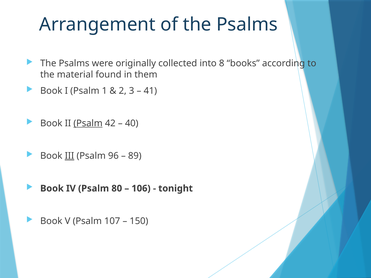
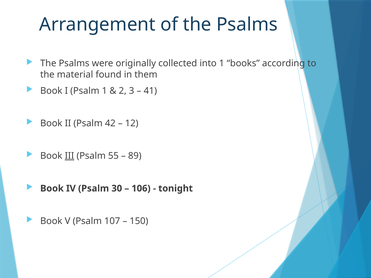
into 8: 8 -> 1
Psalm at (88, 123) underline: present -> none
40: 40 -> 12
96: 96 -> 55
80: 80 -> 30
